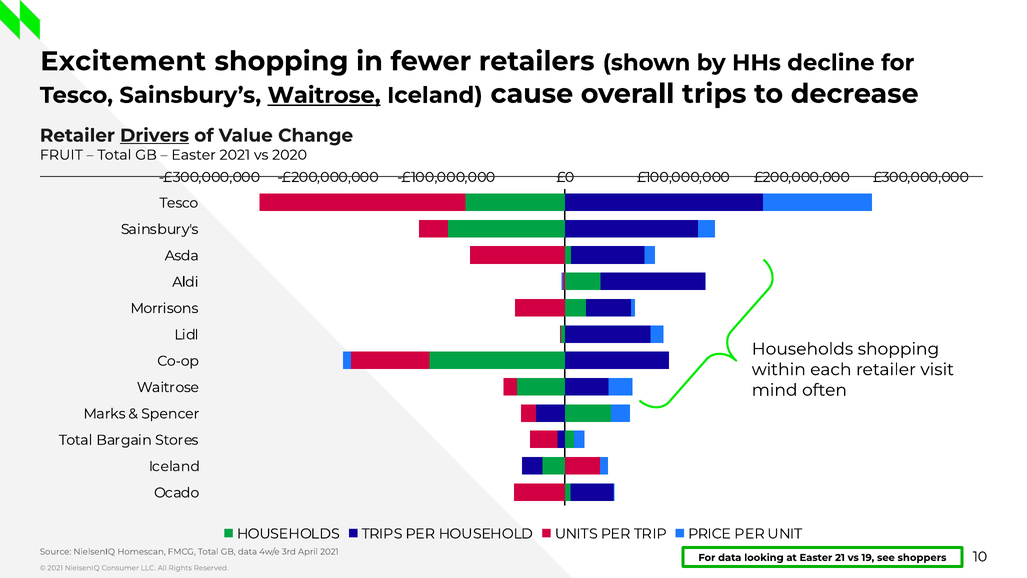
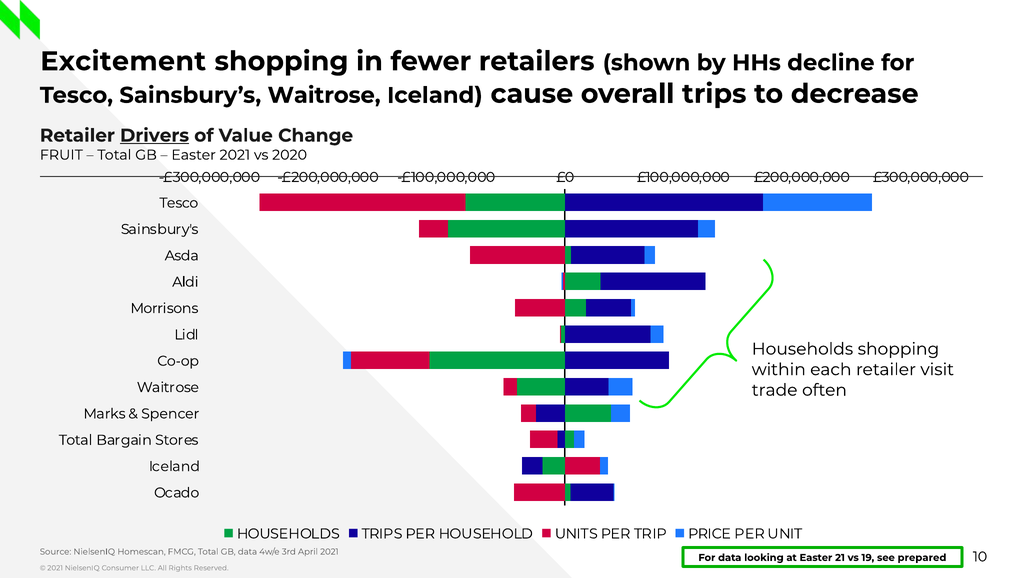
Waitrose at (324, 95) underline: present -> none
mind: mind -> trade
shoppers: shoppers -> prepared
